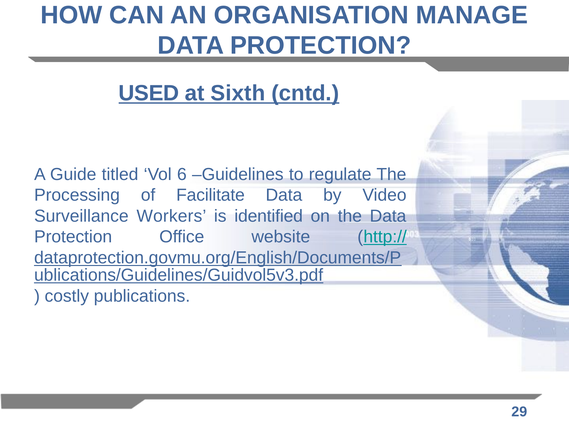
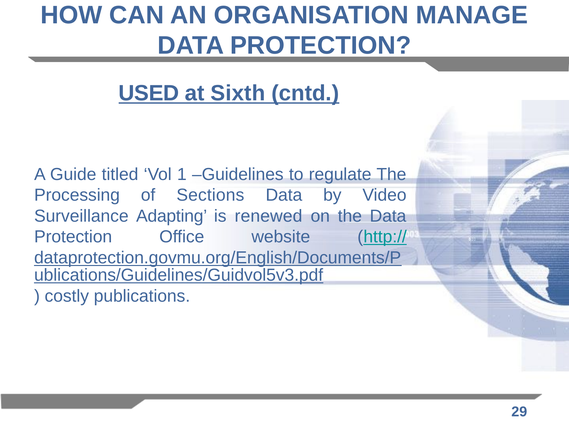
6: 6 -> 1
Facilitate: Facilitate -> Sections
Workers: Workers -> Adapting
identified: identified -> renewed
